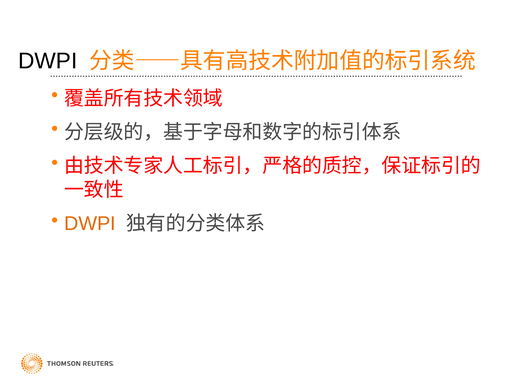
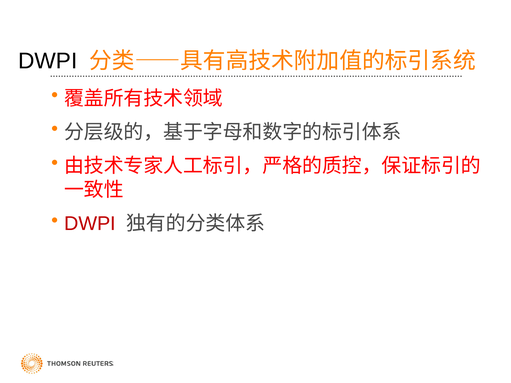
DWPI at (90, 224) colour: orange -> red
